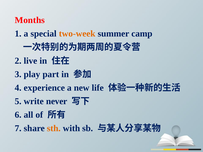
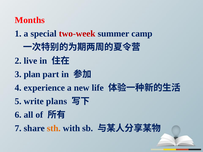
two-week colour: orange -> red
play: play -> plan
never: never -> plans
